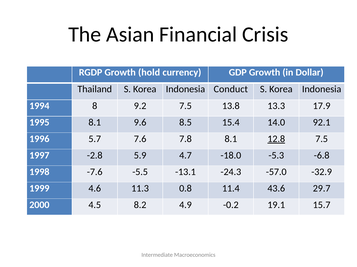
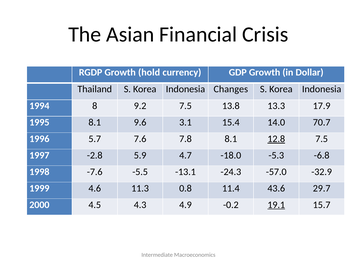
Conduct: Conduct -> Changes
8.5: 8.5 -> 3.1
92.1: 92.1 -> 70.7
8.2: 8.2 -> 4.3
19.1 underline: none -> present
